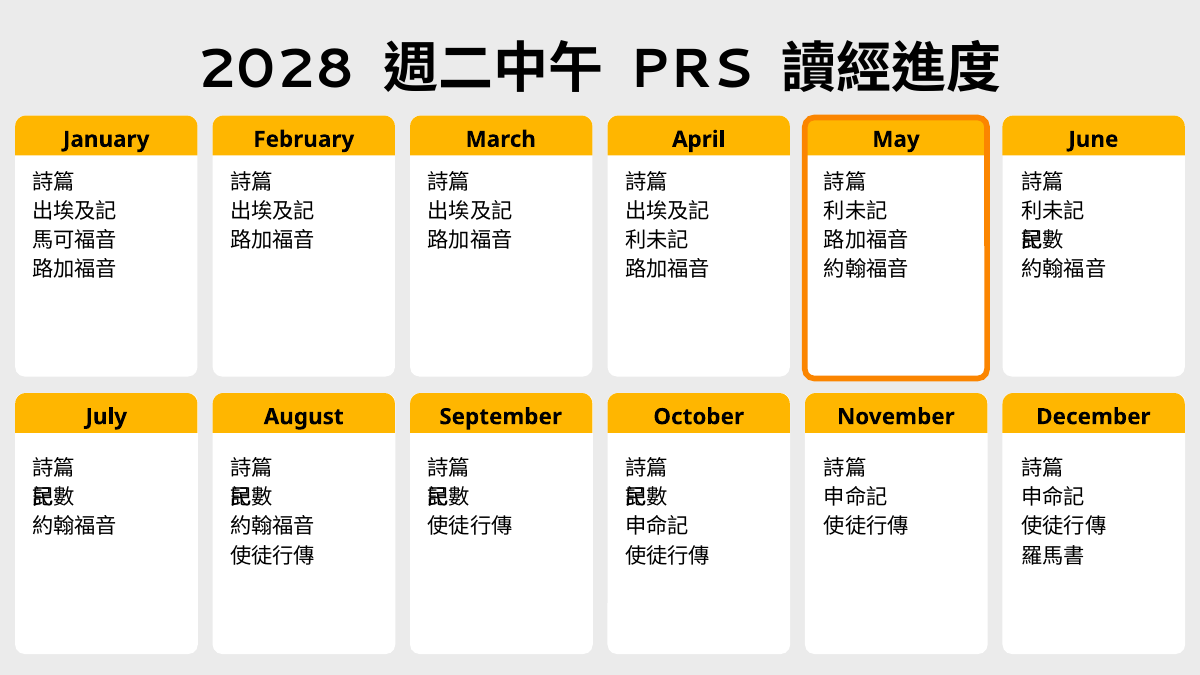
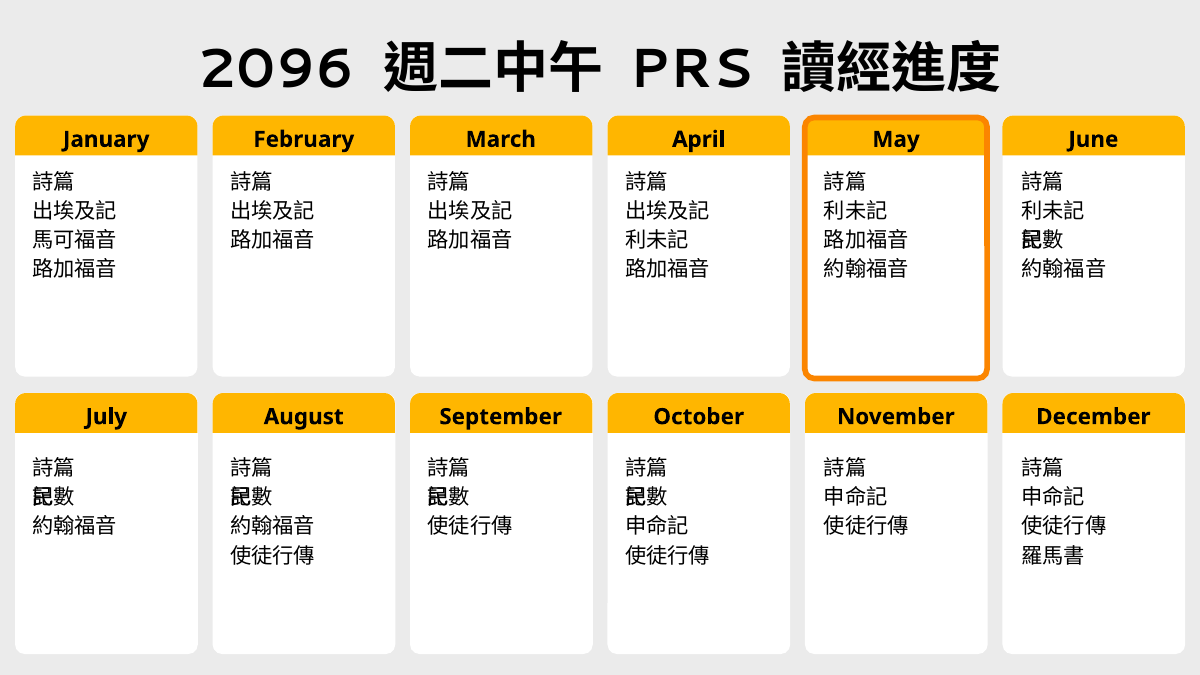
2028: 2028 -> 2096
